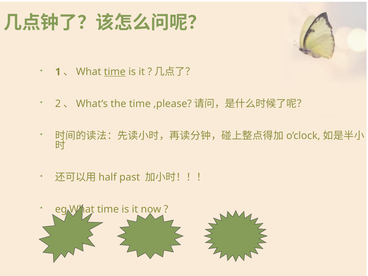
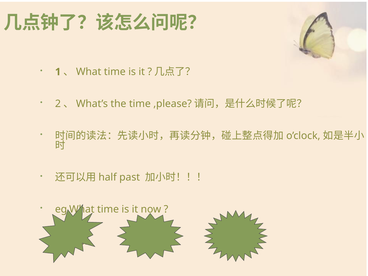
time at (115, 72) underline: present -> none
